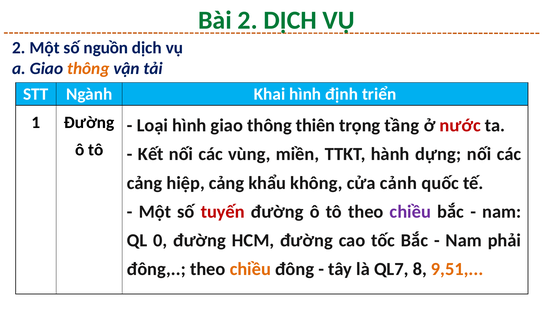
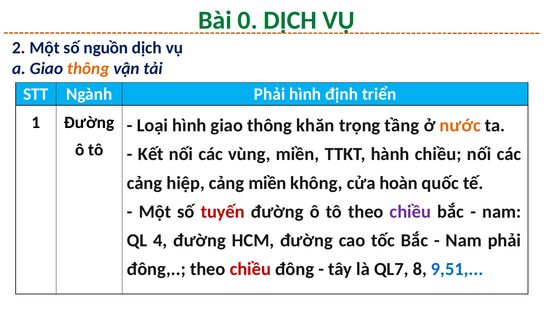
Bài 2: 2 -> 0
Ngành Khai: Khai -> Phải
thiên: thiên -> khăn
nước colour: red -> orange
hành dựng: dựng -> chiều
cảng khẩu: khẩu -> miền
cảnh: cảnh -> hoàn
0: 0 -> 4
chiều at (250, 269) colour: orange -> red
9,51 colour: orange -> blue
